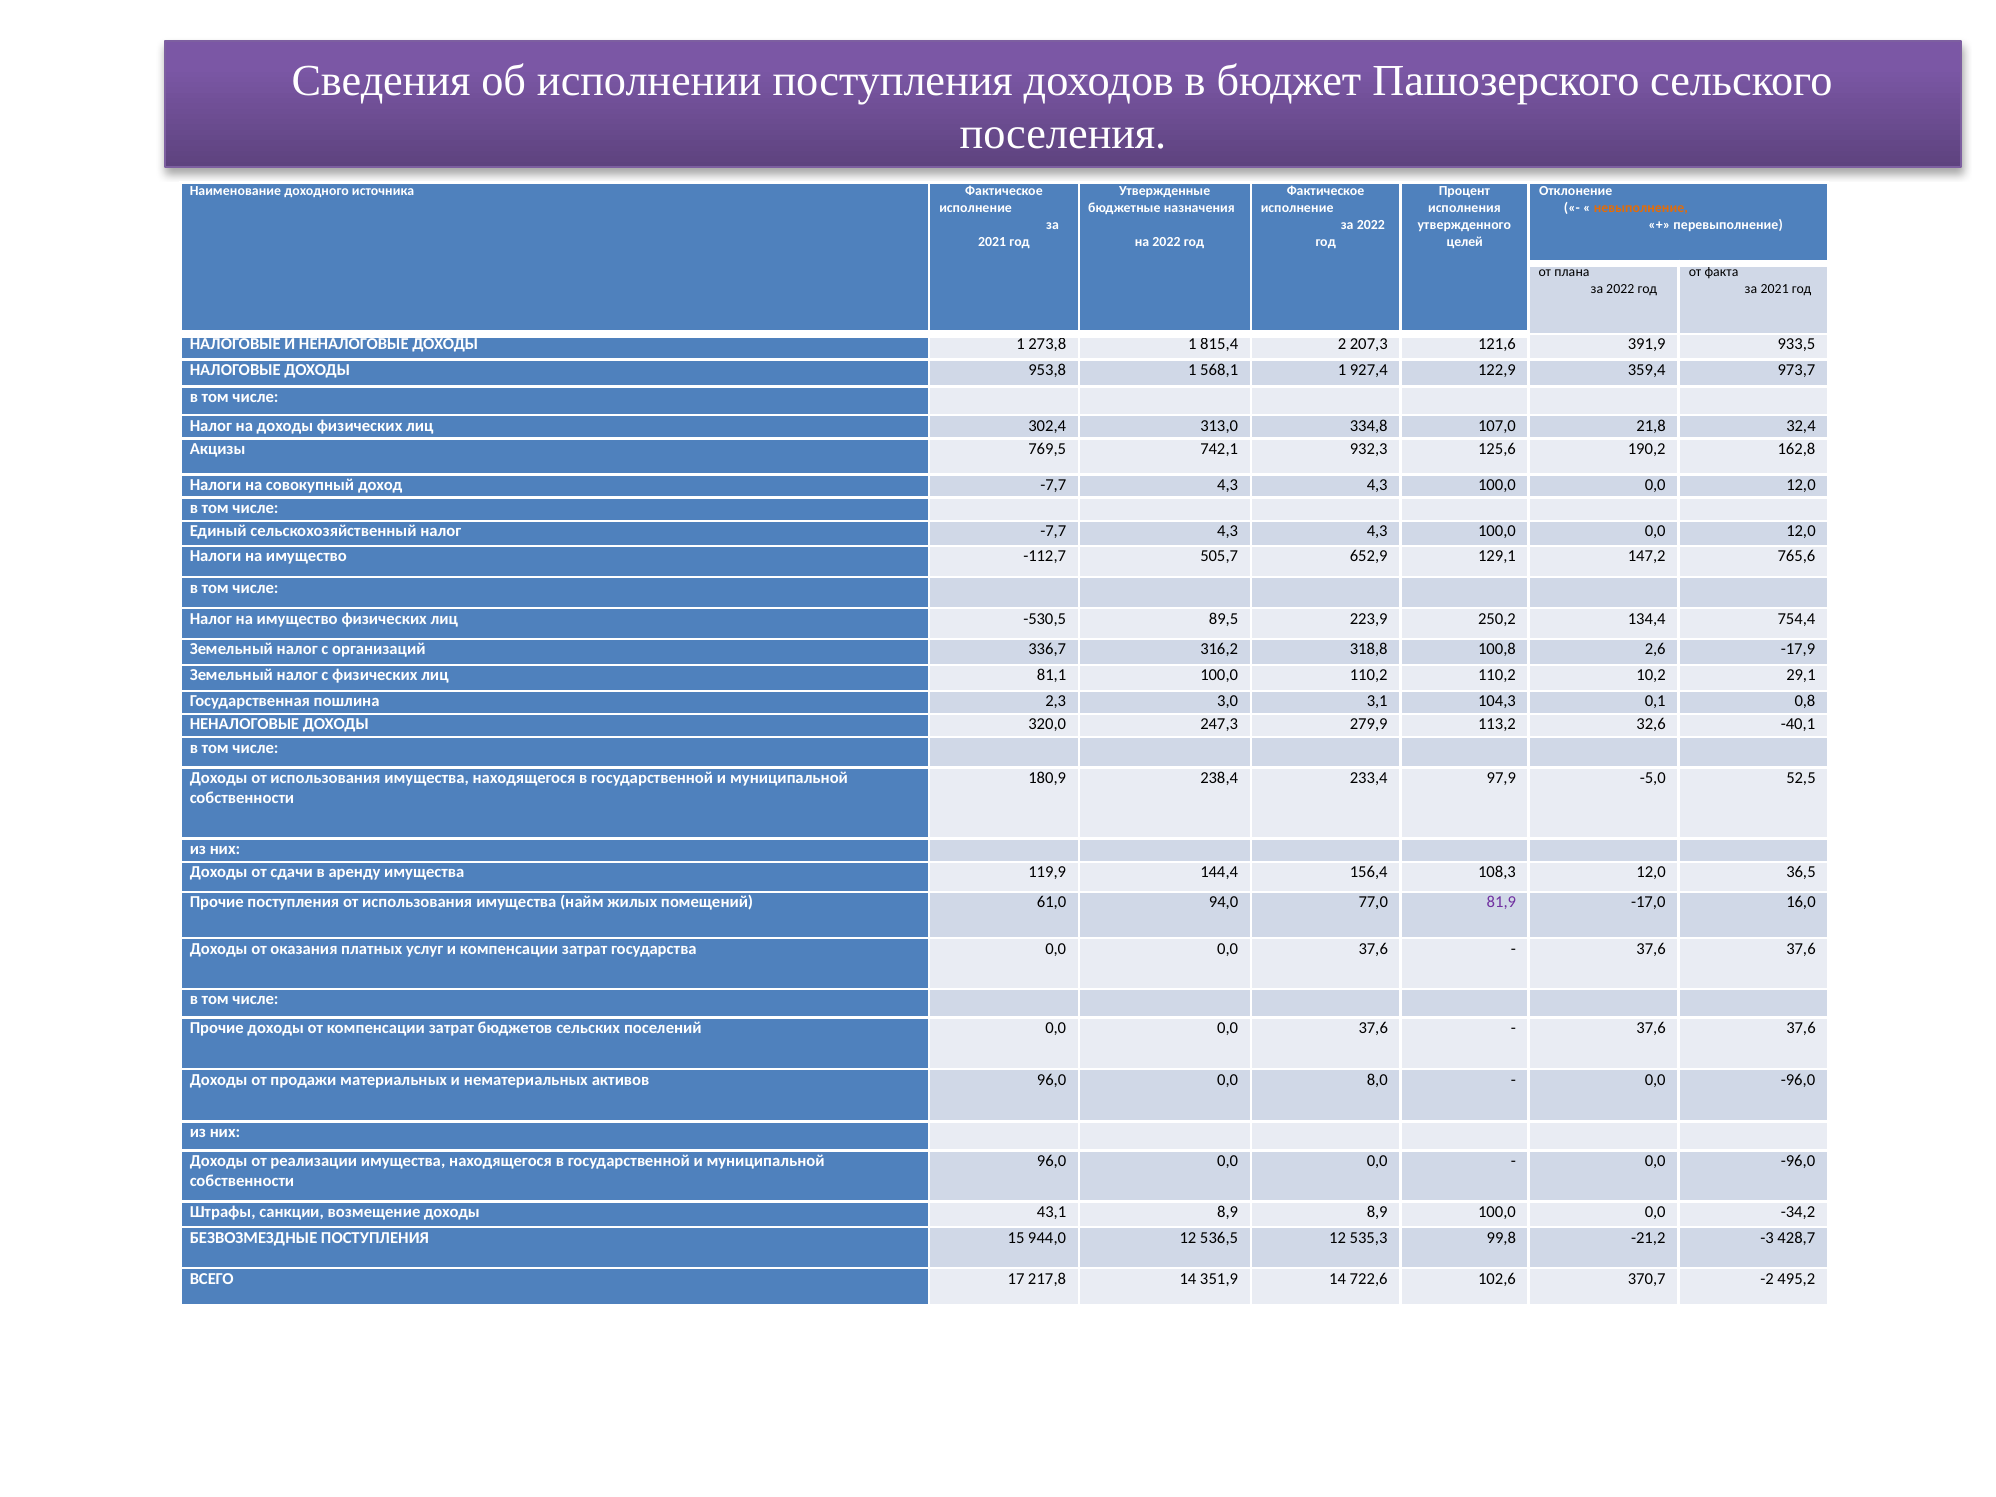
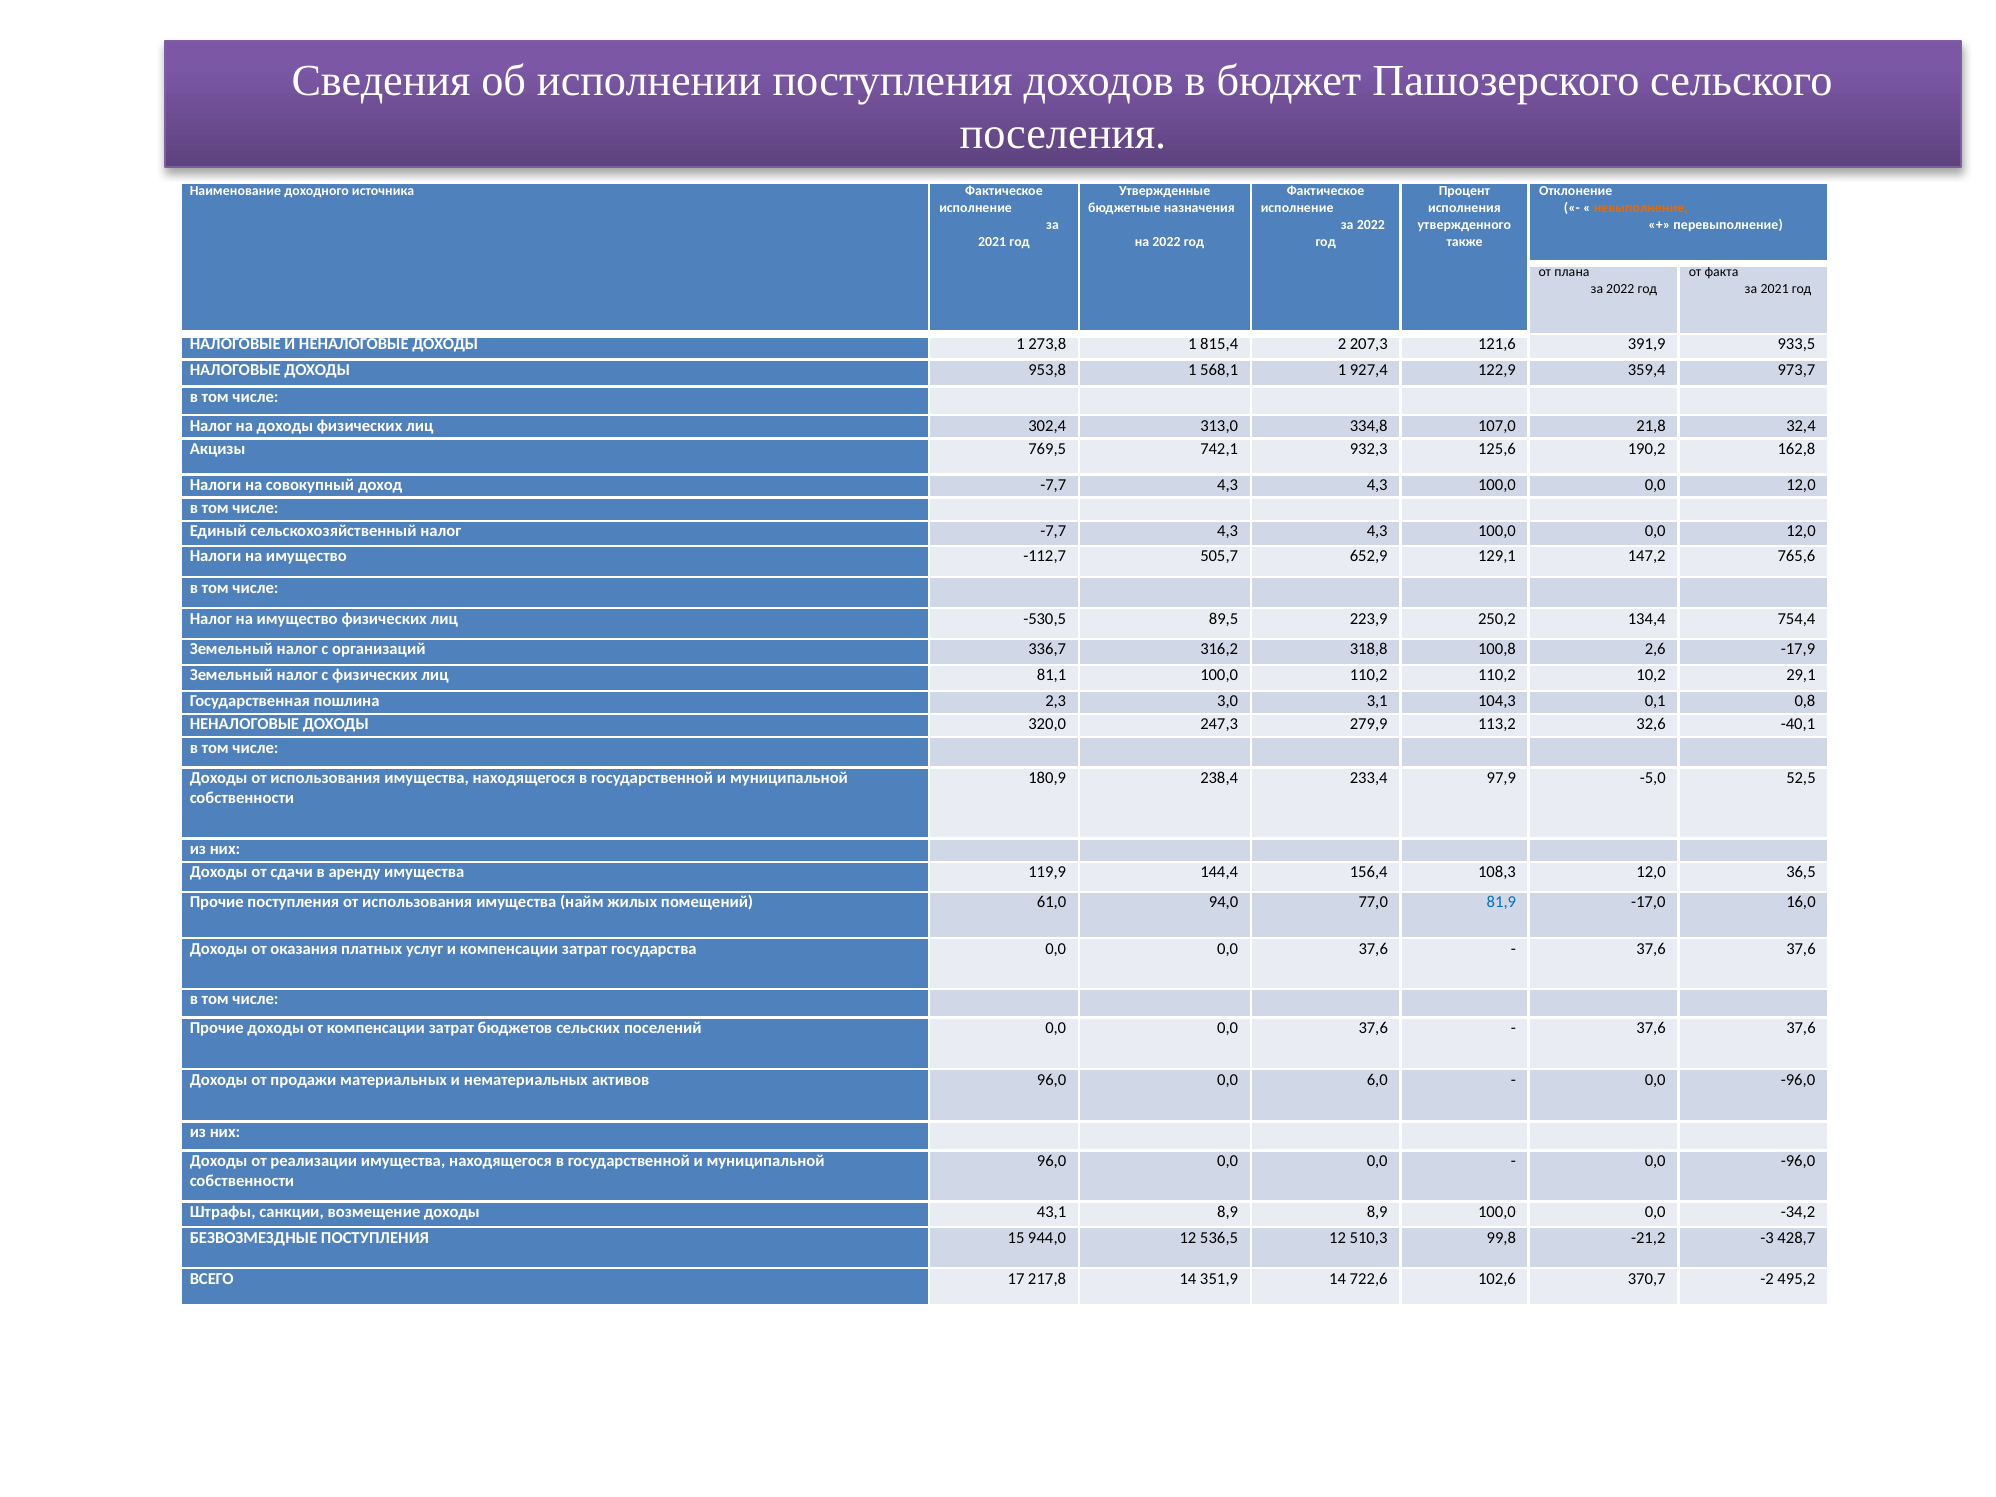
целей: целей -> также
81,9 colour: purple -> blue
8,0: 8,0 -> 6,0
535,3: 535,3 -> 510,3
